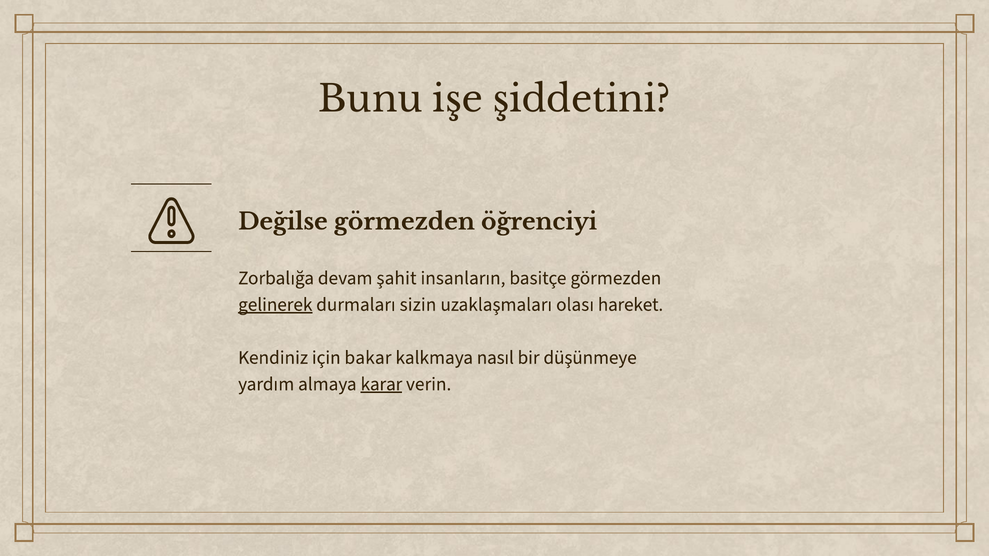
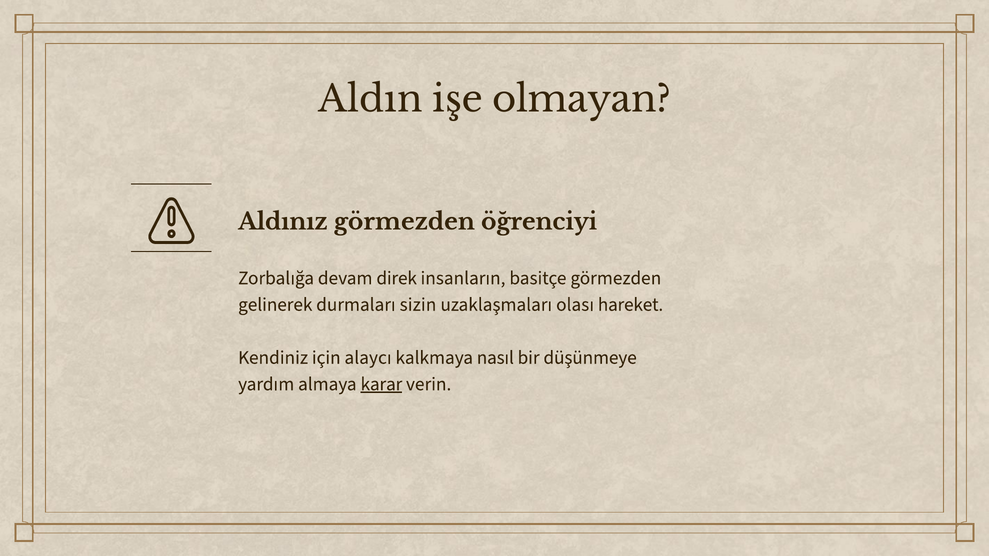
Bunu: Bunu -> Aldın
şiddetini: şiddetini -> olmayan
Değilse: Değilse -> Aldınız
şahit: şahit -> direk
gelinerek underline: present -> none
bakar: bakar -> alaycı
